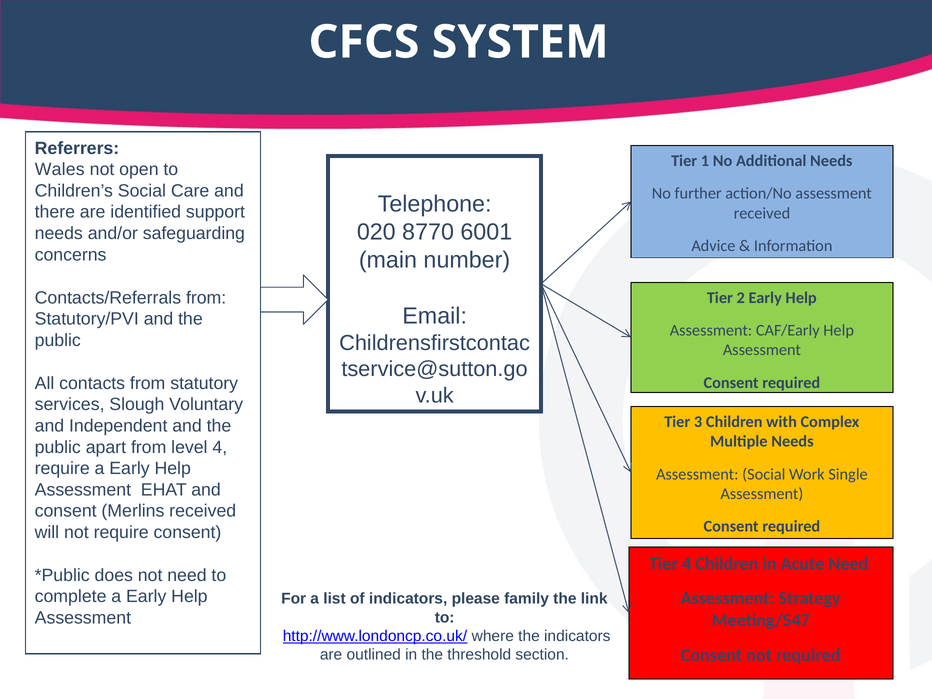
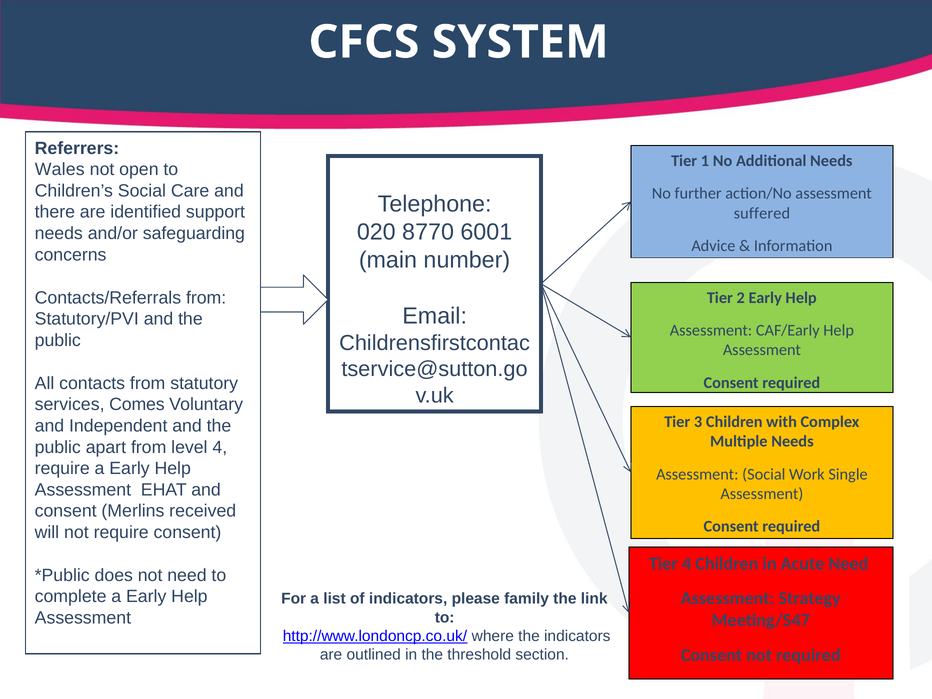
received at (762, 213): received -> suffered
Slough: Slough -> Comes
